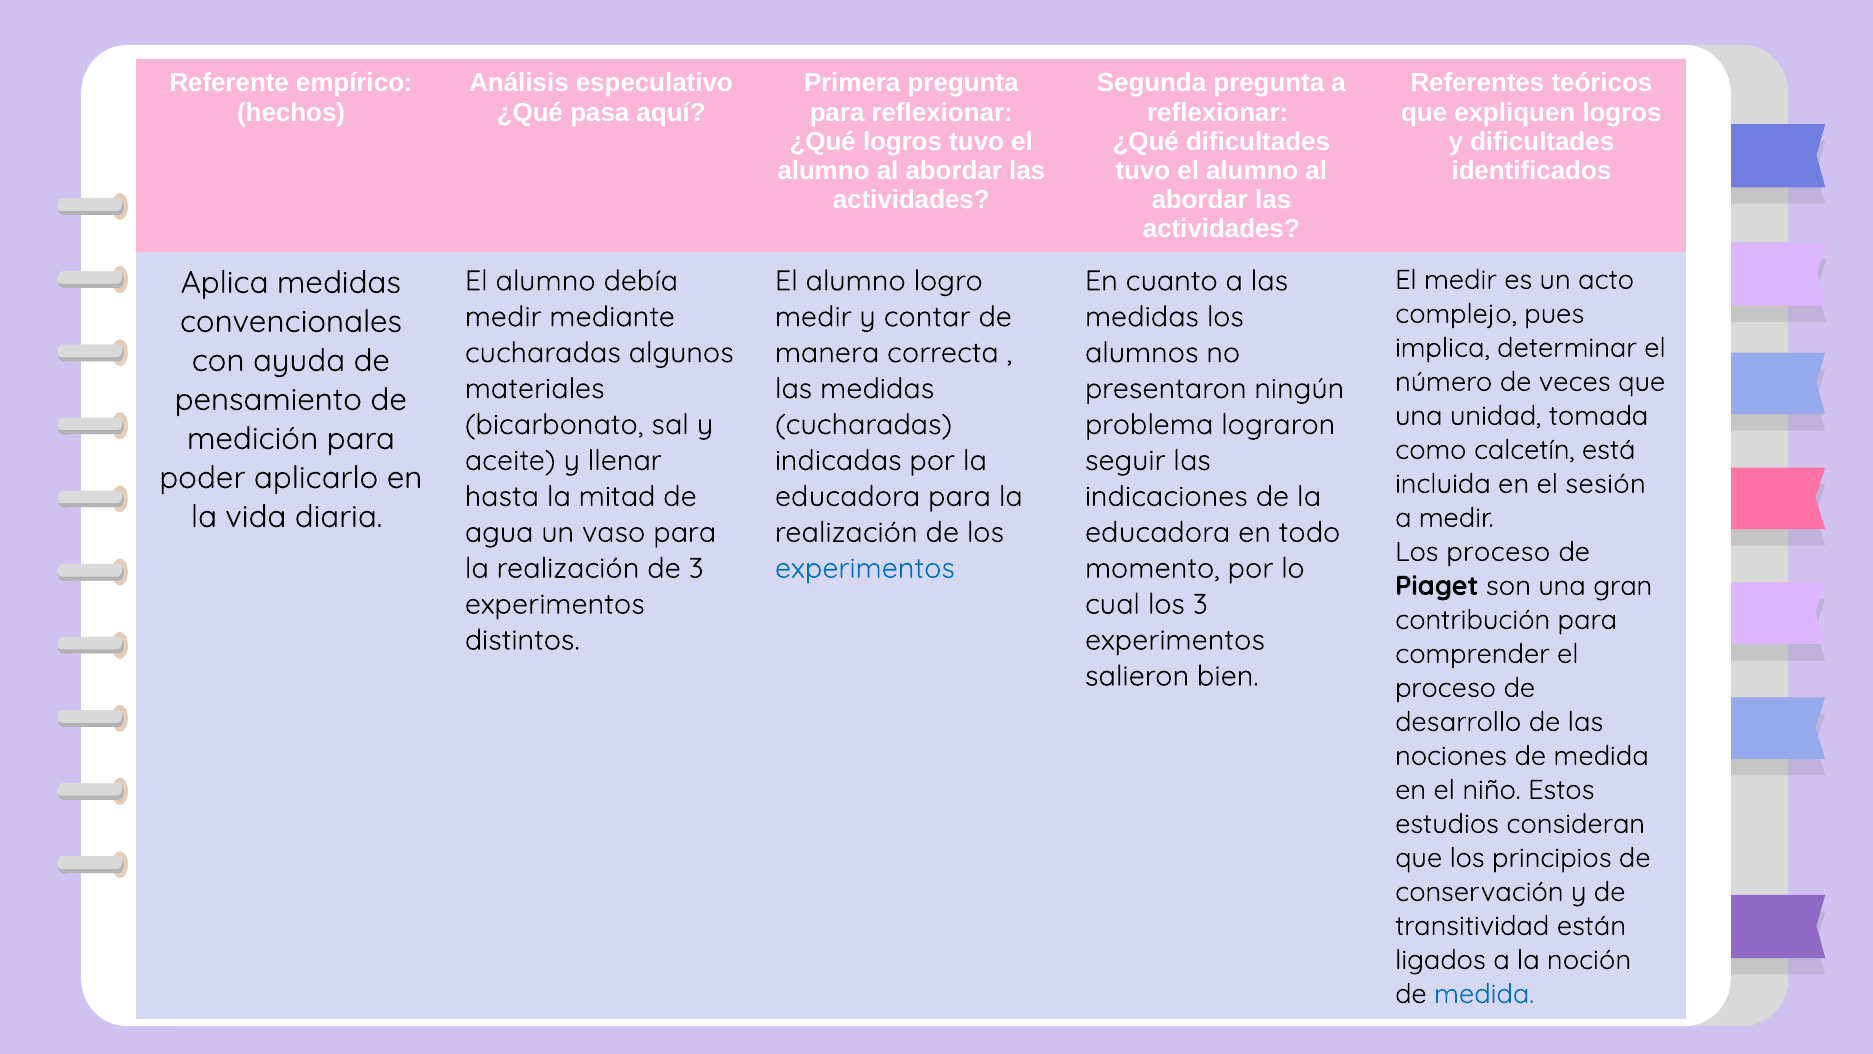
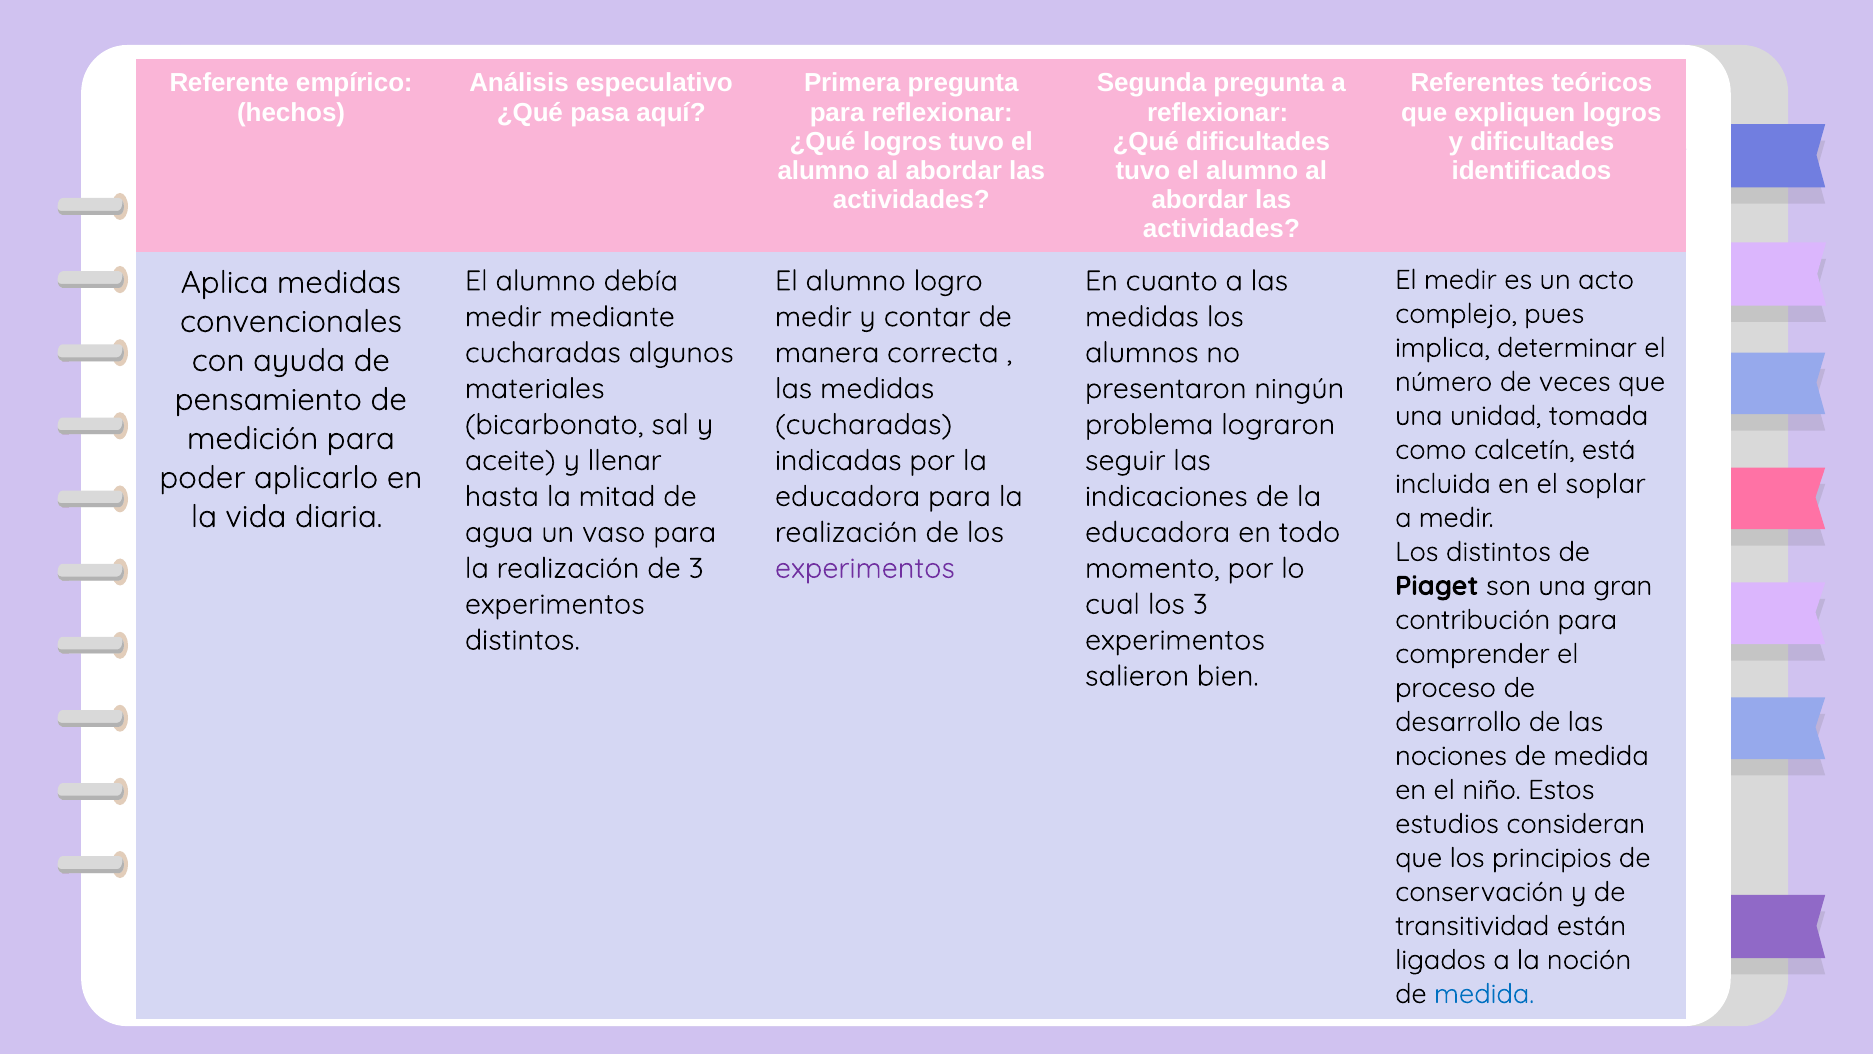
sesión: sesión -> soplar
Los proceso: proceso -> distintos
experimentos at (865, 568) colour: blue -> purple
